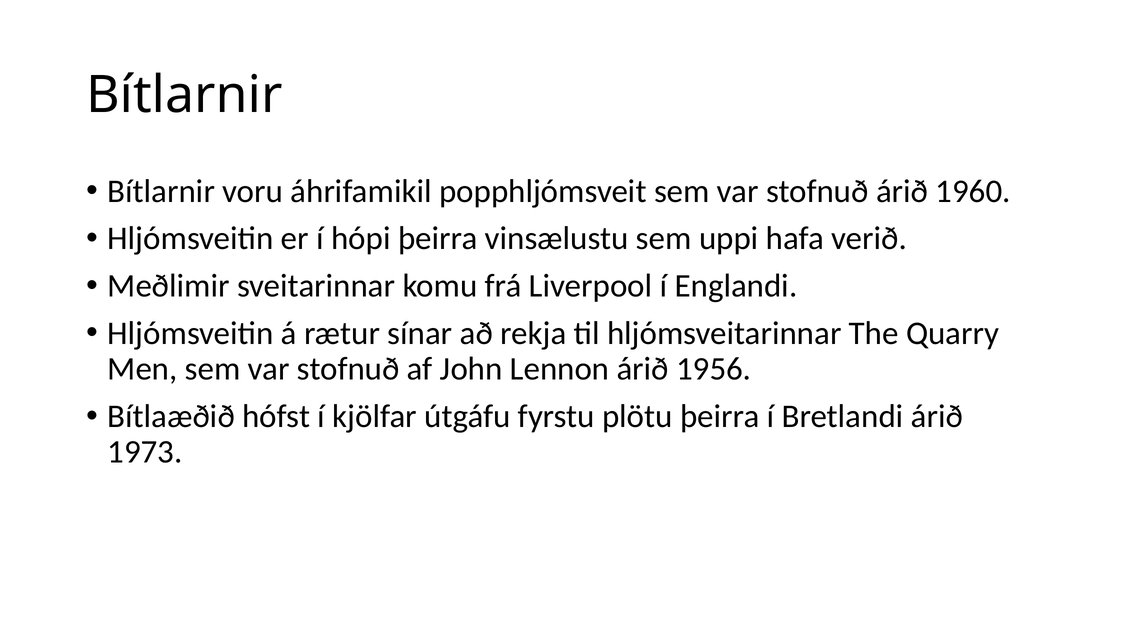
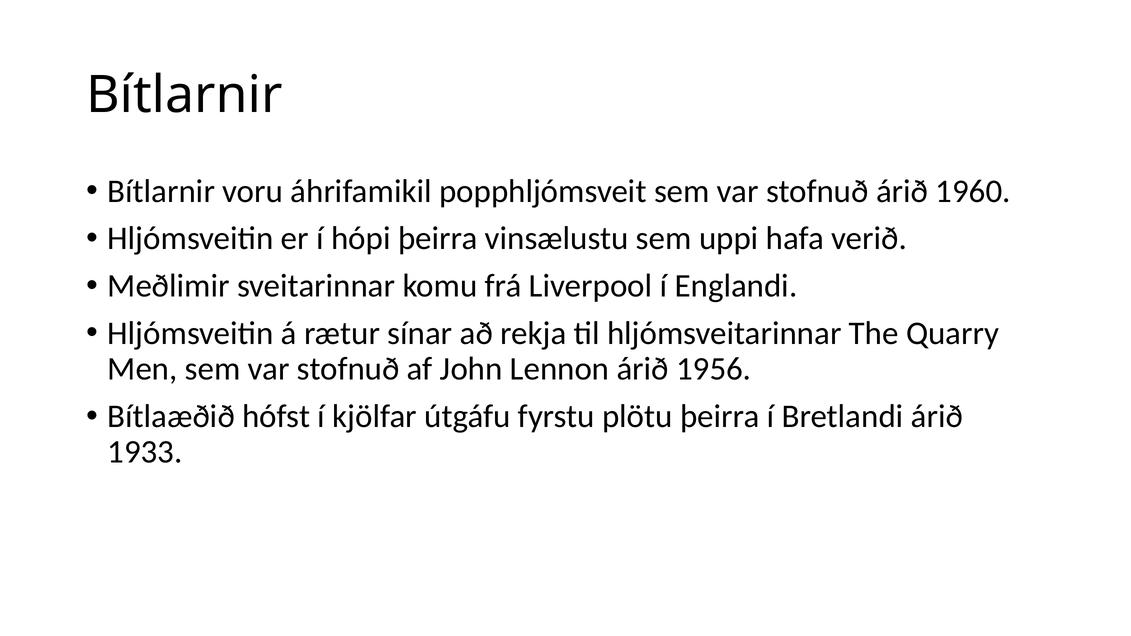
1973: 1973 -> 1933
